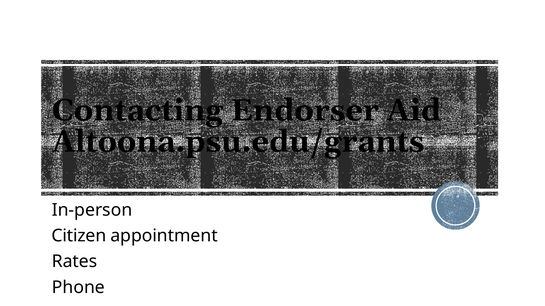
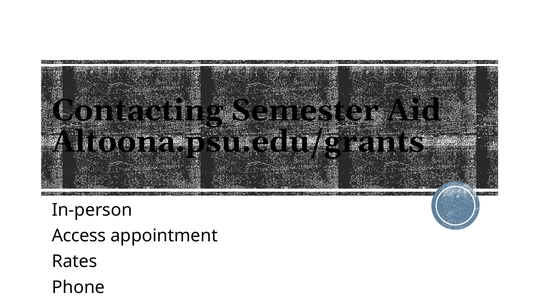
Endorser: Endorser -> Semester
Citizen: Citizen -> Access
